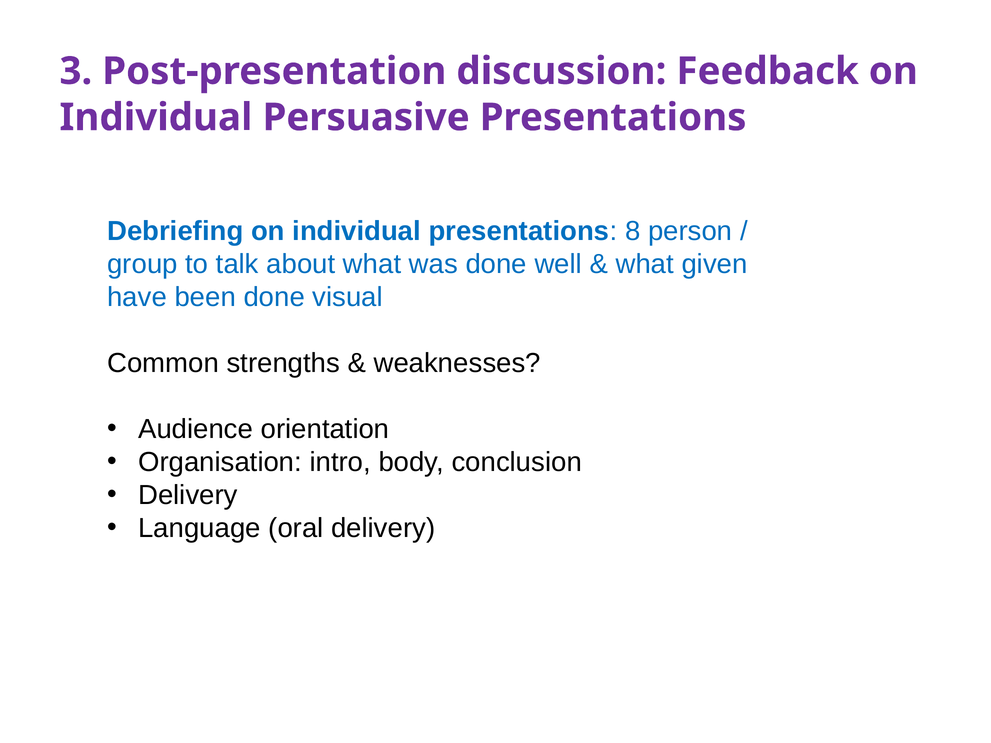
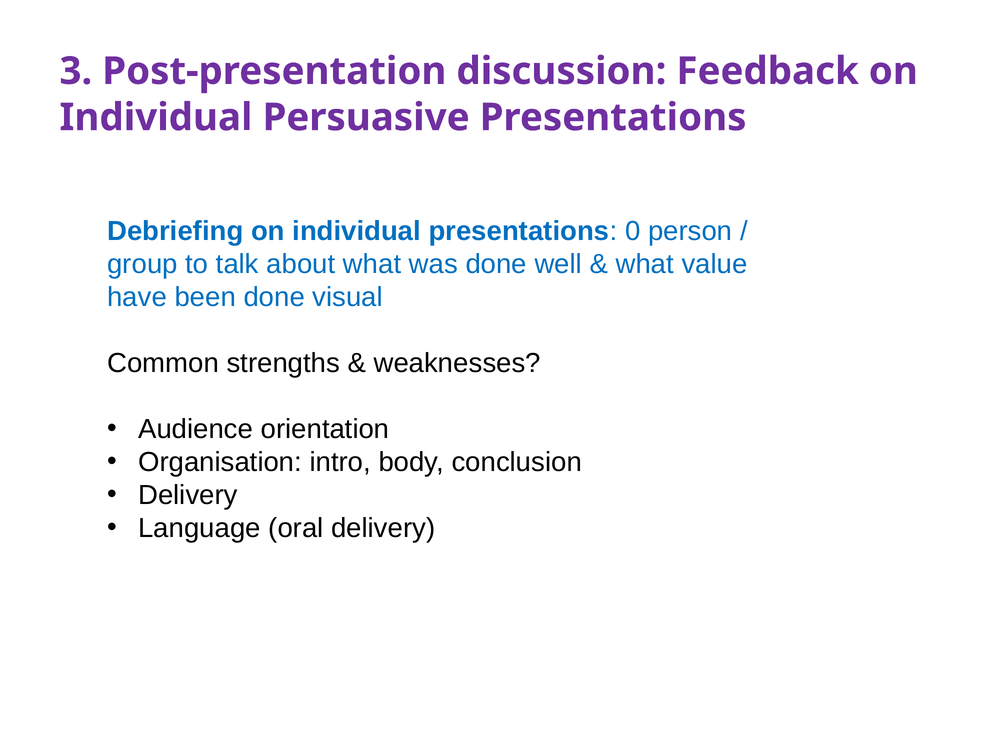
8: 8 -> 0
given: given -> value
